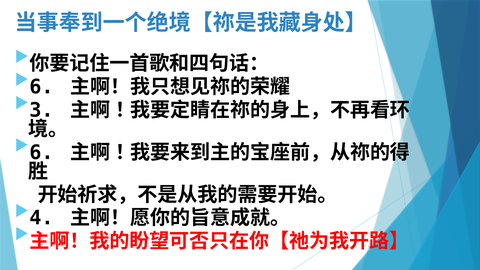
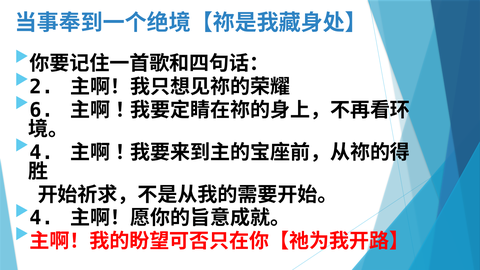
6 at (41, 87): 6 -> 2
3: 3 -> 6
6 at (41, 152): 6 -> 4
